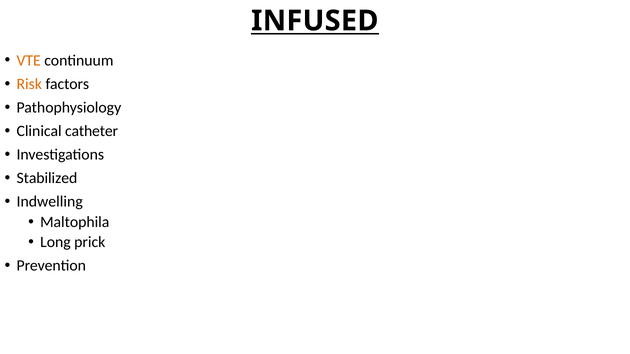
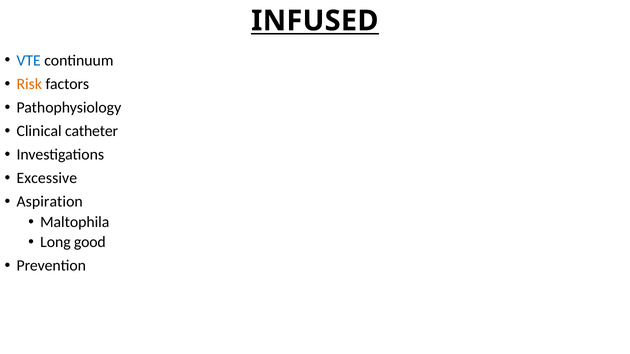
VTE colour: orange -> blue
Stabilized: Stabilized -> Excessive
Indwelling: Indwelling -> Aspiration
prick: prick -> good
